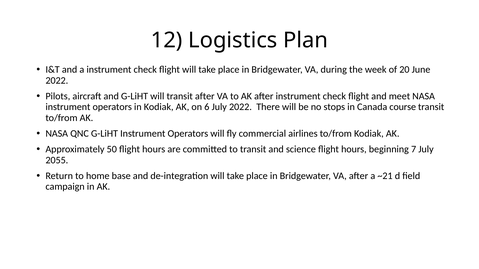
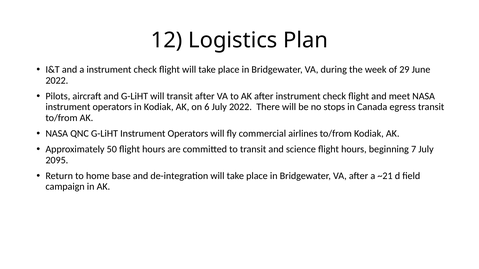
20: 20 -> 29
course: course -> egress
2055: 2055 -> 2095
